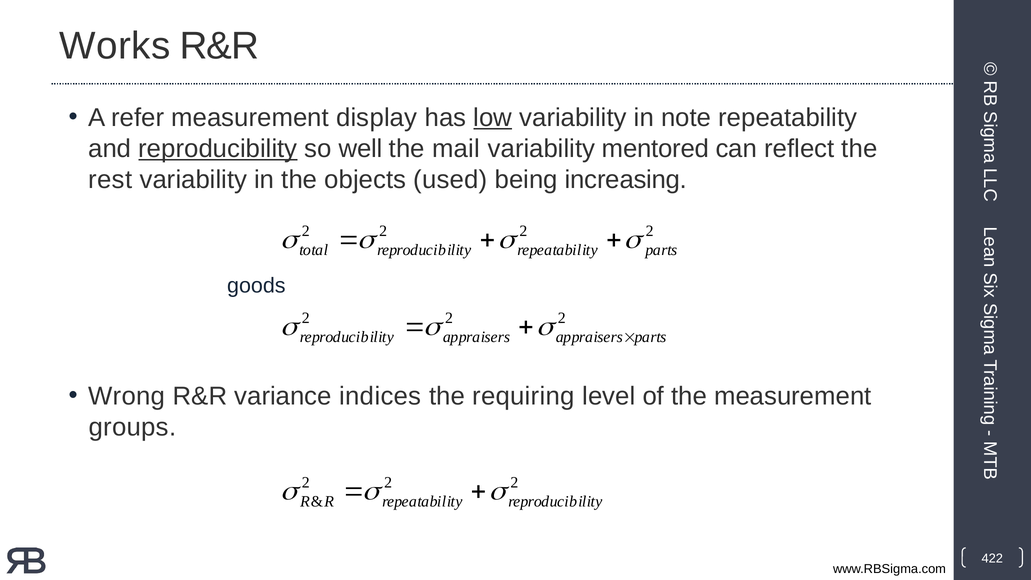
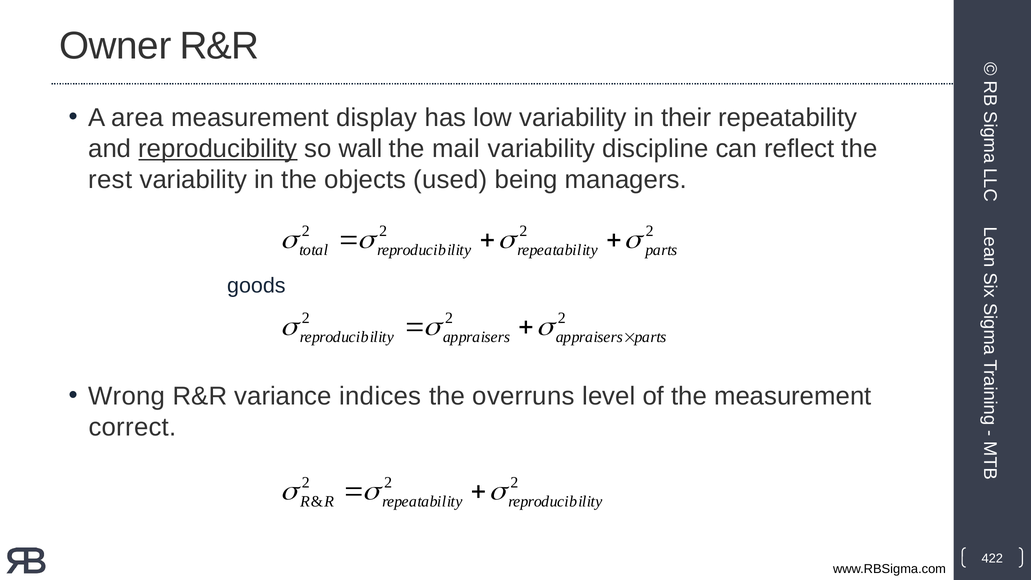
Works: Works -> Owner
refer: refer -> area
low underline: present -> none
note: note -> their
well: well -> wall
mentored: mentored -> discipline
increasing: increasing -> managers
requiring: requiring -> overruns
groups: groups -> correct
